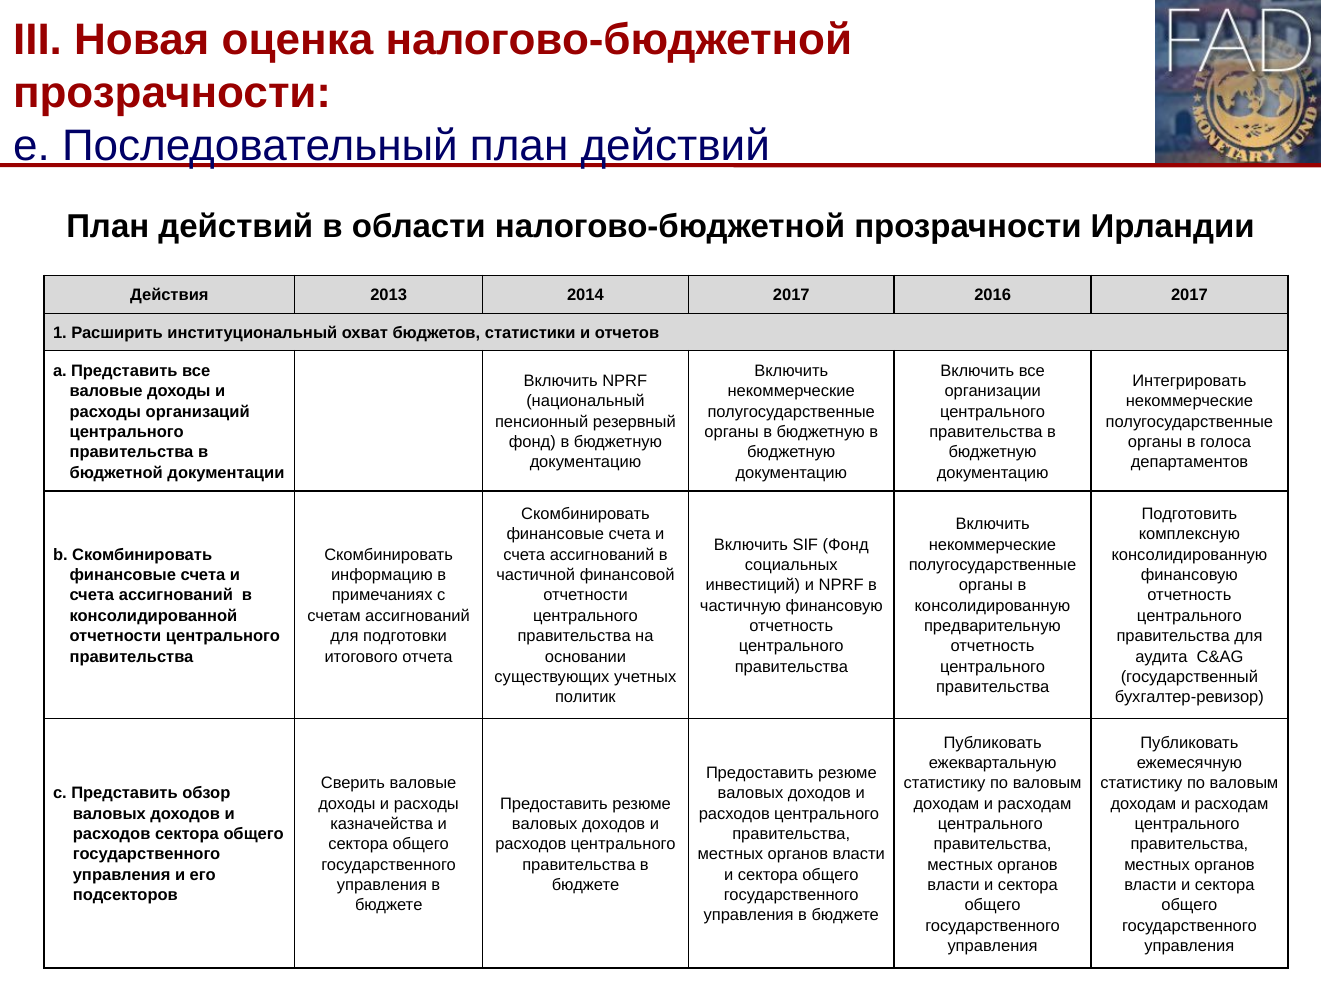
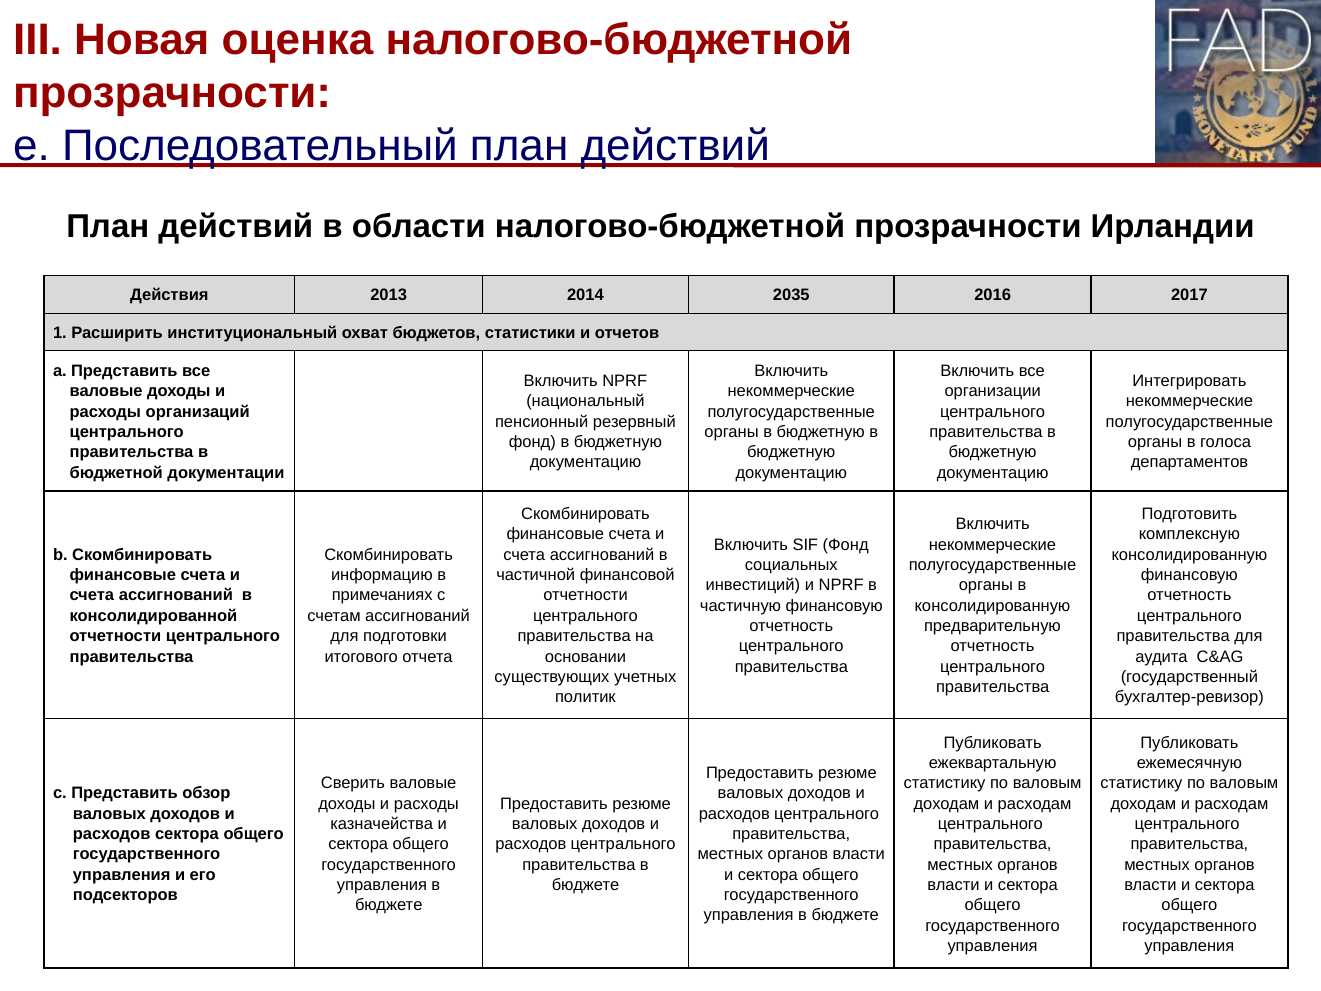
2014 2017: 2017 -> 2035
